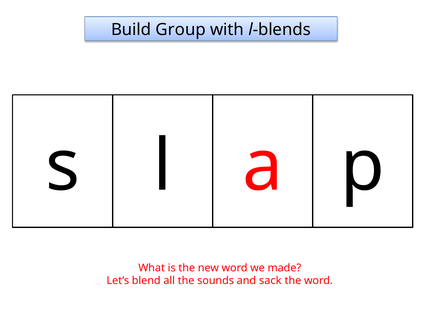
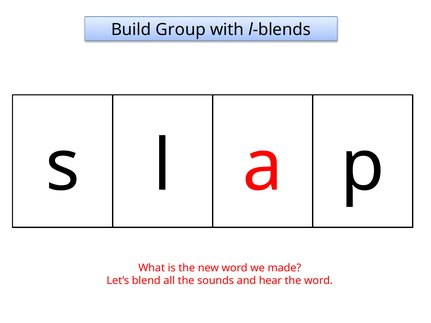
sack: sack -> hear
